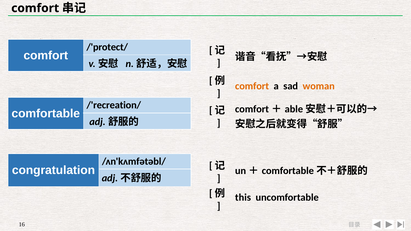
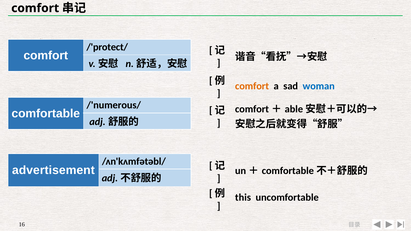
woman colour: orange -> blue
/'recreation/: /'recreation/ -> /'numerous/
congratulation: congratulation -> advertisement
